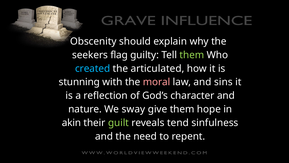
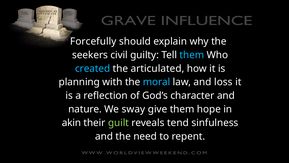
Obscenity: Obscenity -> Forcefully
flag: flag -> civil
them at (192, 55) colour: light green -> light blue
stunning: stunning -> planning
moral colour: pink -> light blue
sins: sins -> loss
